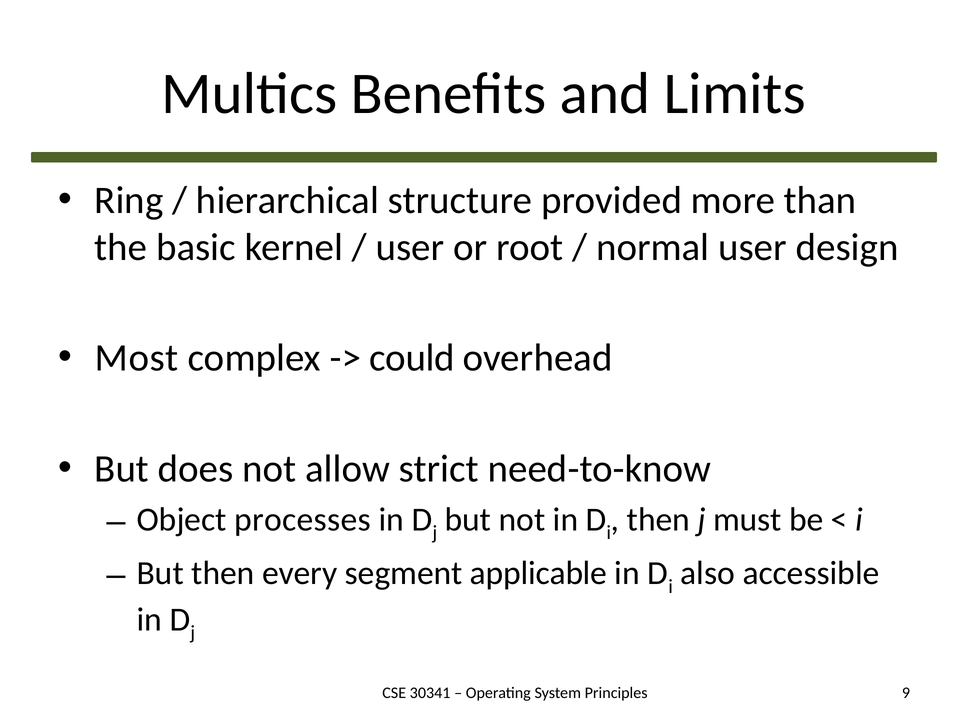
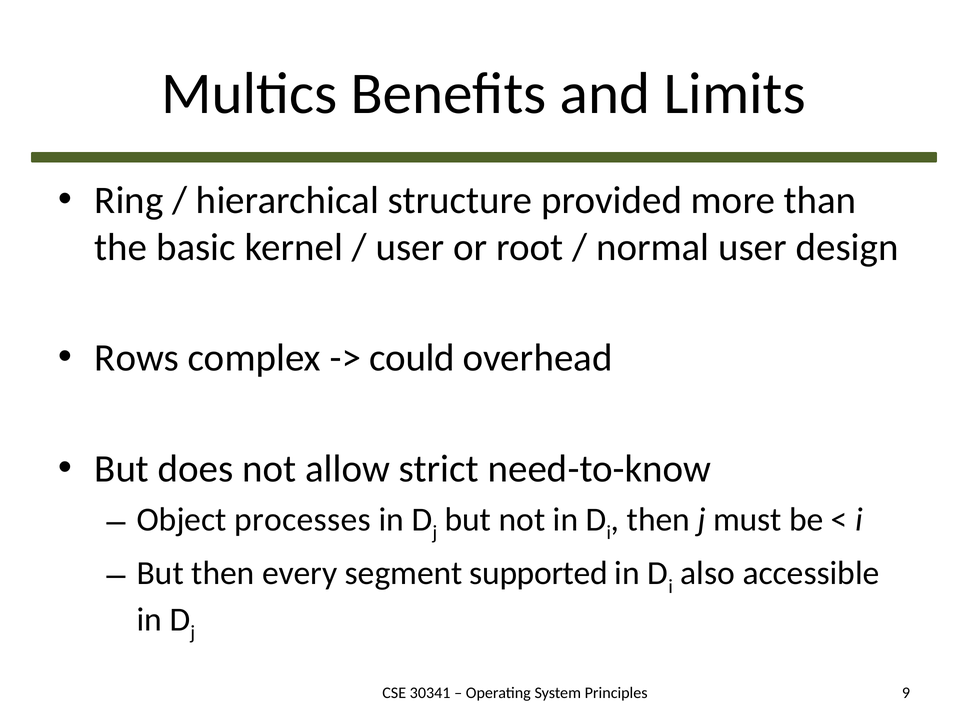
Most: Most -> Rows
applicable: applicable -> supported
